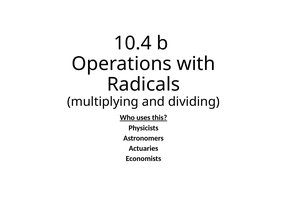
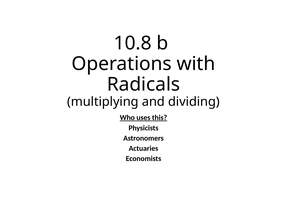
10.4: 10.4 -> 10.8
